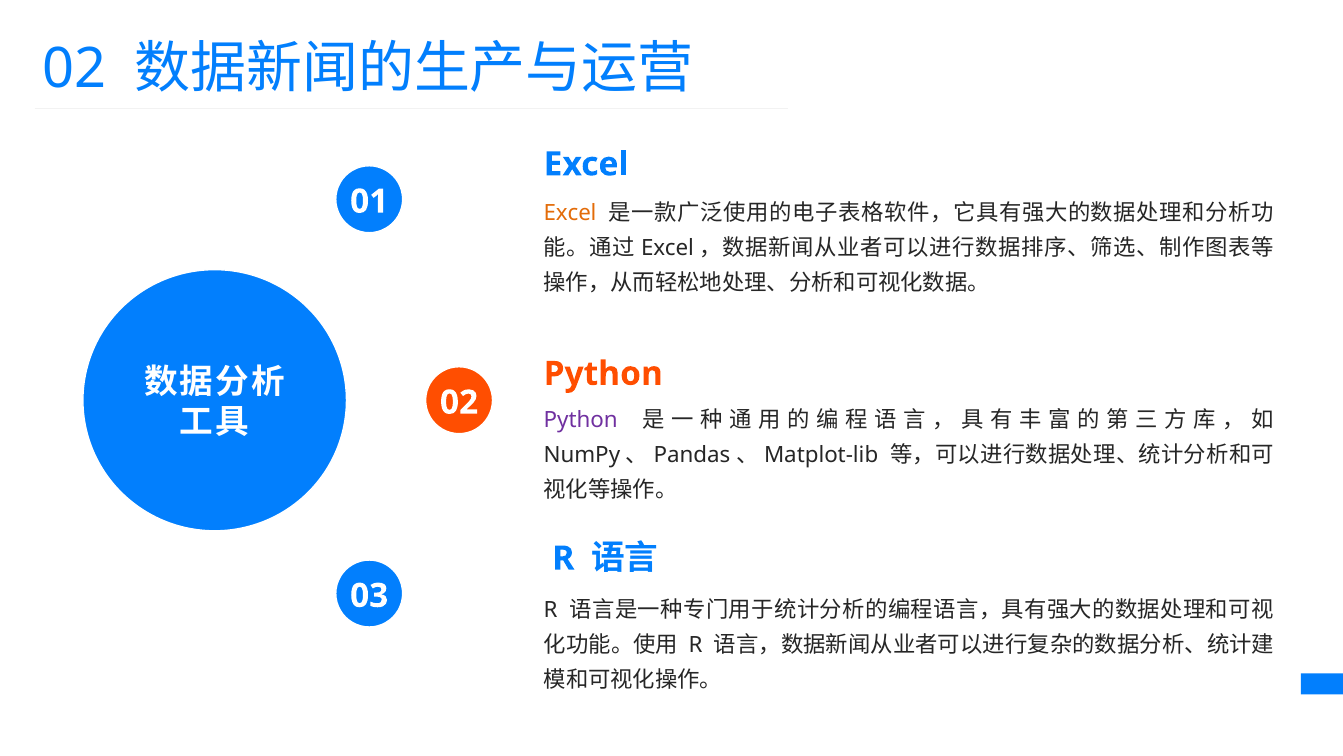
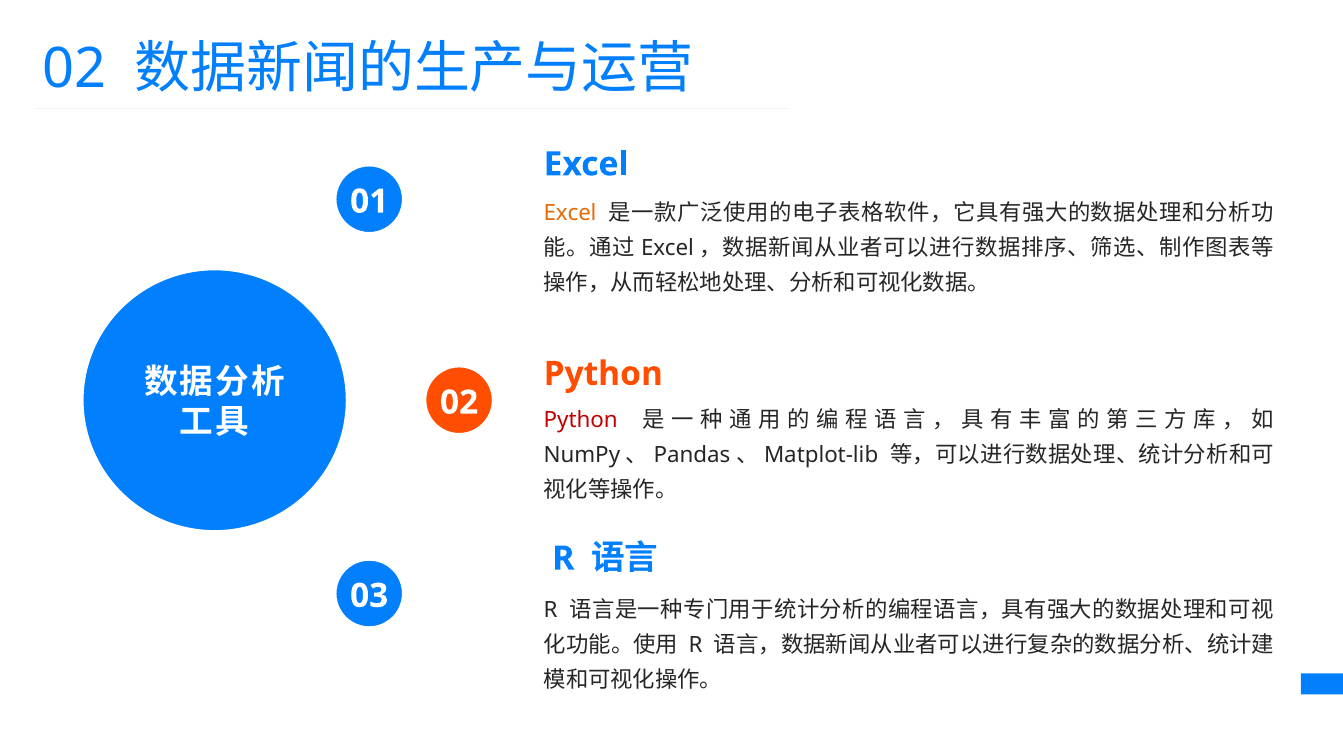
Python at (581, 420) colour: purple -> red
